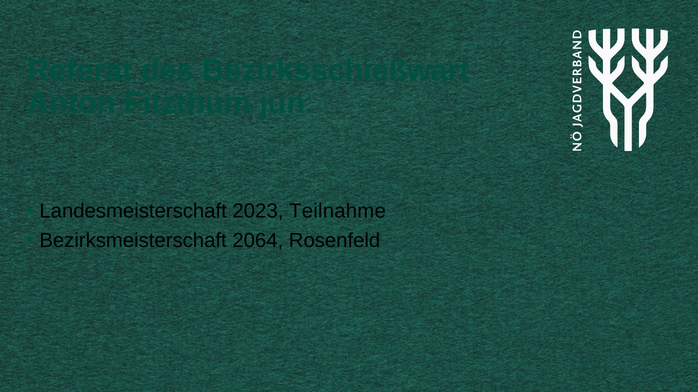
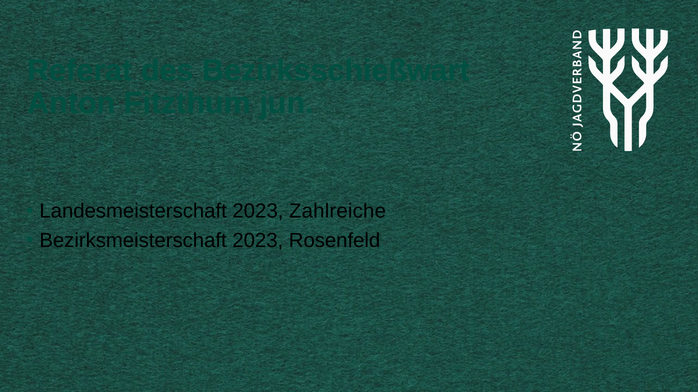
Teilnahme: Teilnahme -> Zahlreiche
Bezirksmeisterschaft 2064: 2064 -> 2023
